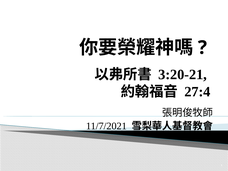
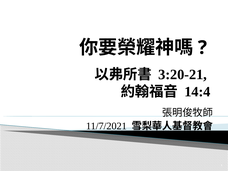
27:4: 27:4 -> 14:4
